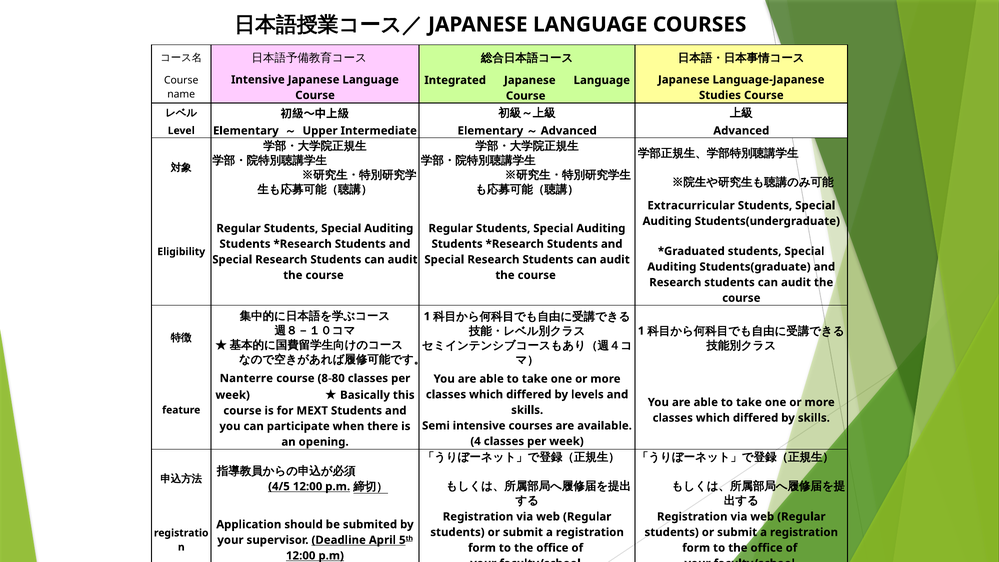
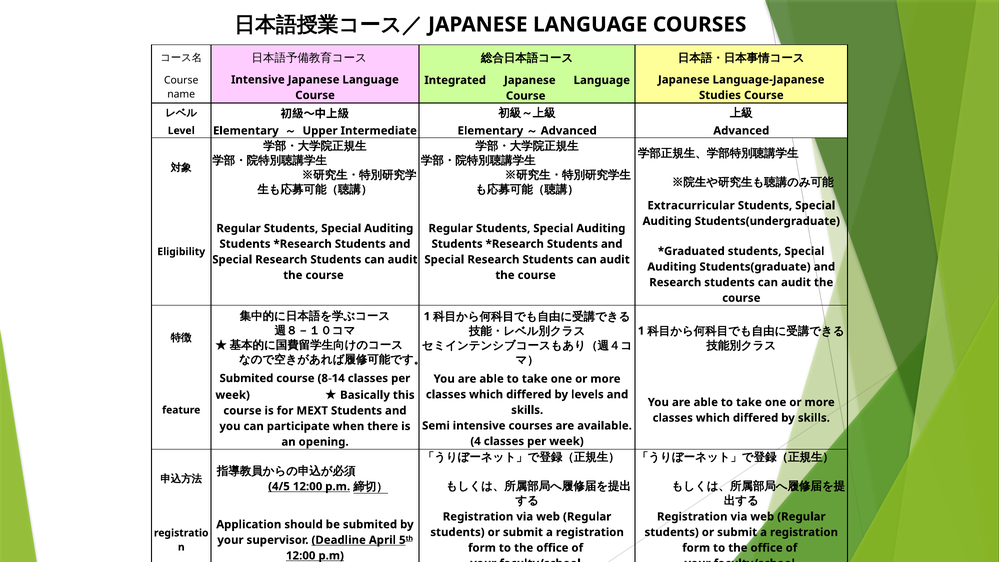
Nanterre at (246, 378): Nanterre -> Submited
8-80: 8-80 -> 8-14
